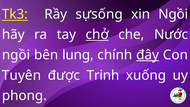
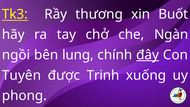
sựsống: sựsống -> thương
xin Ngồi: Ngồi -> Buốt
chở underline: present -> none
Nước: Nước -> Ngàn
